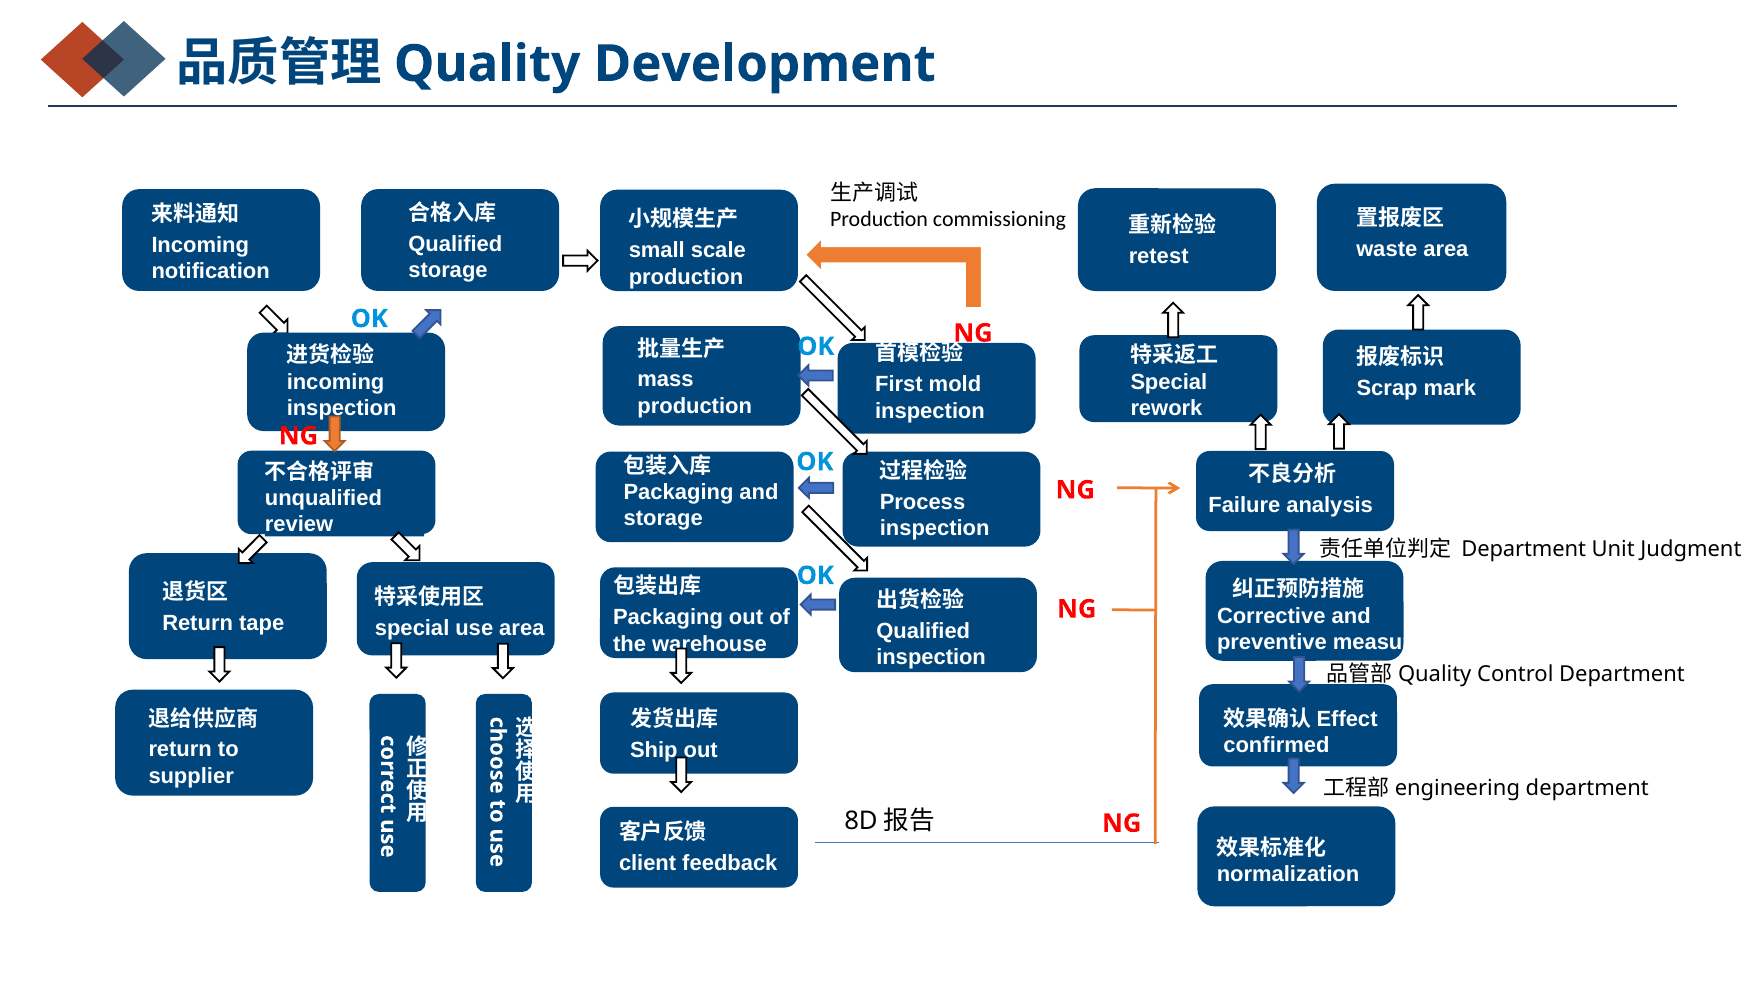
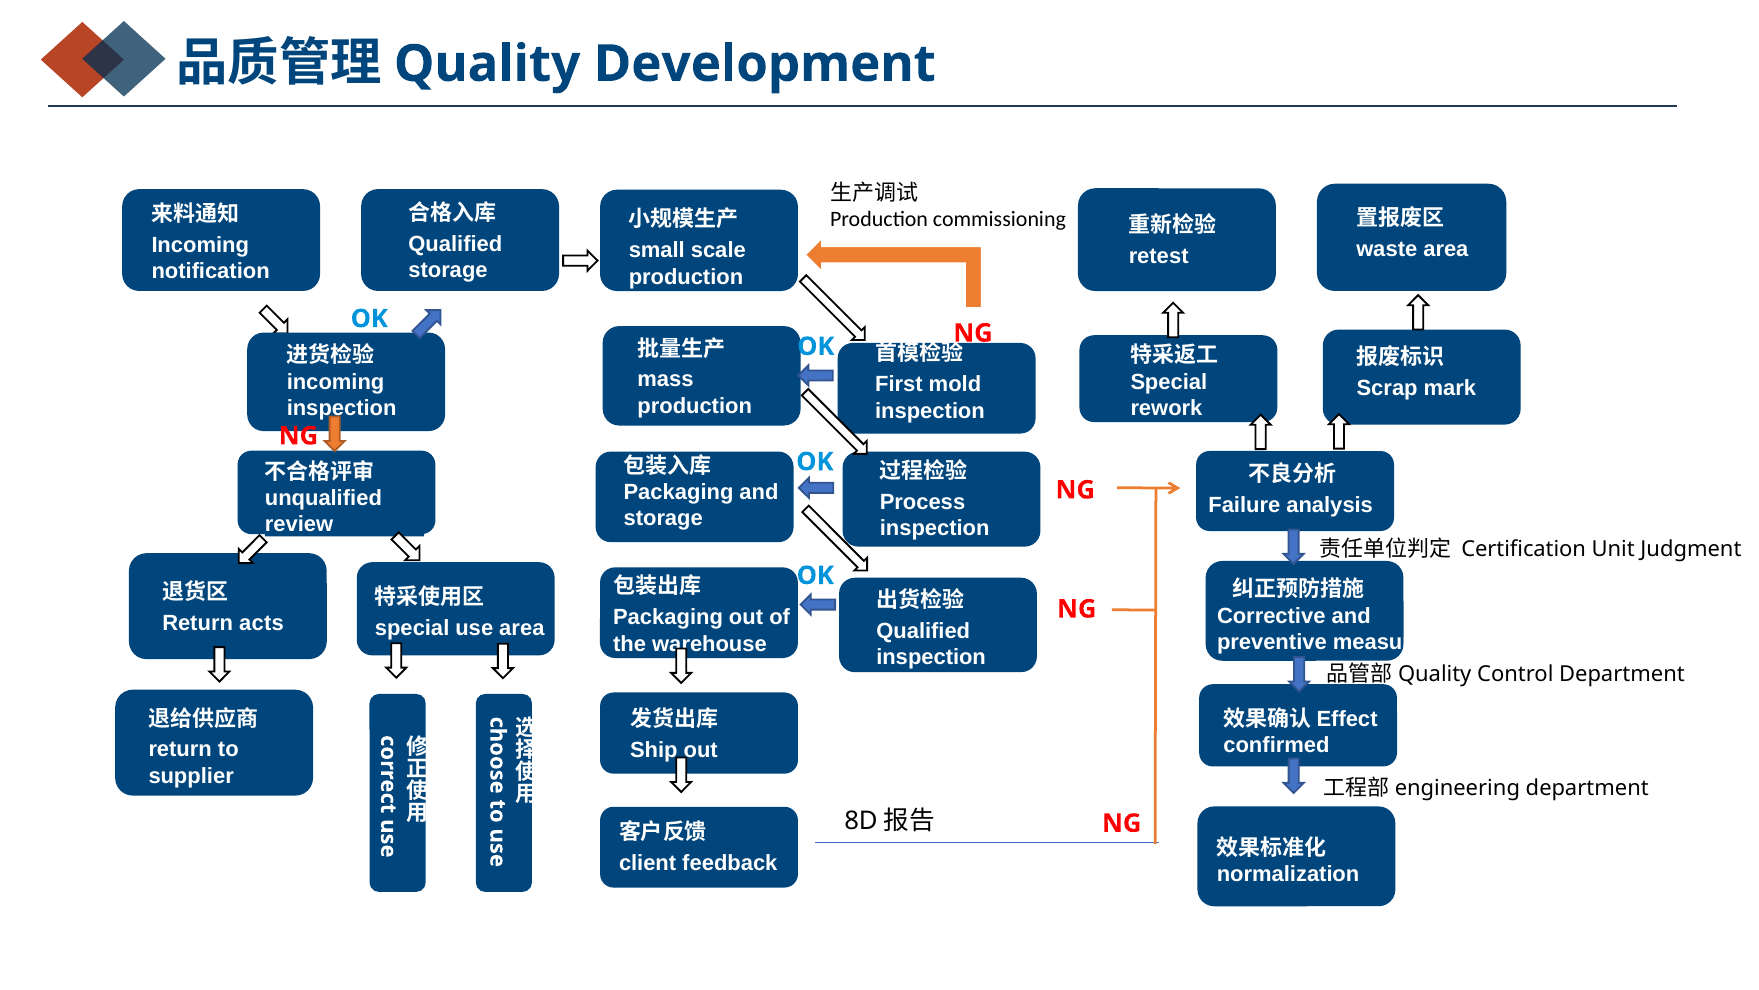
Department at (1524, 549): Department -> Certification
tape: tape -> acts
